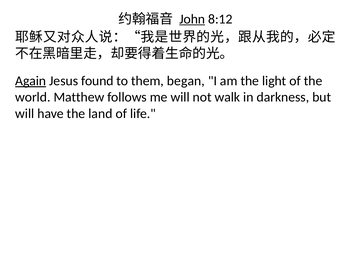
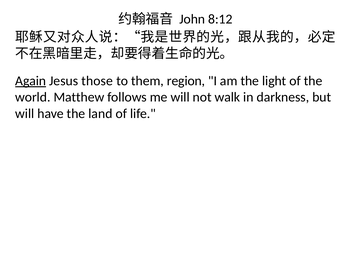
John underline: present -> none
found: found -> those
began: began -> region
